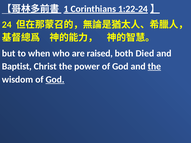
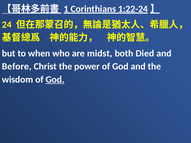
raised: raised -> midst
Baptist: Baptist -> Before
the at (154, 67) underline: present -> none
